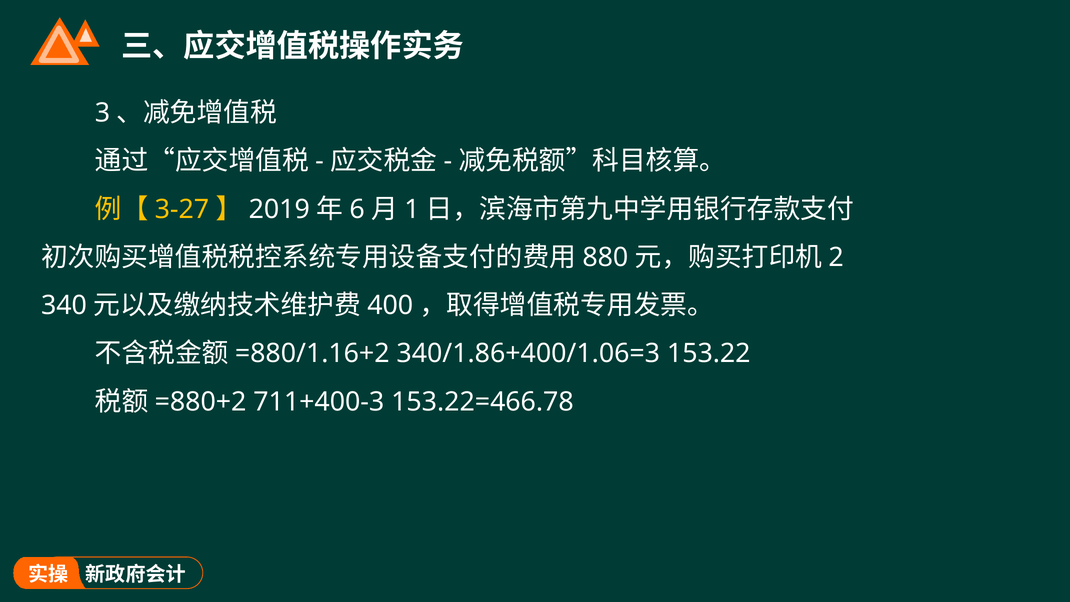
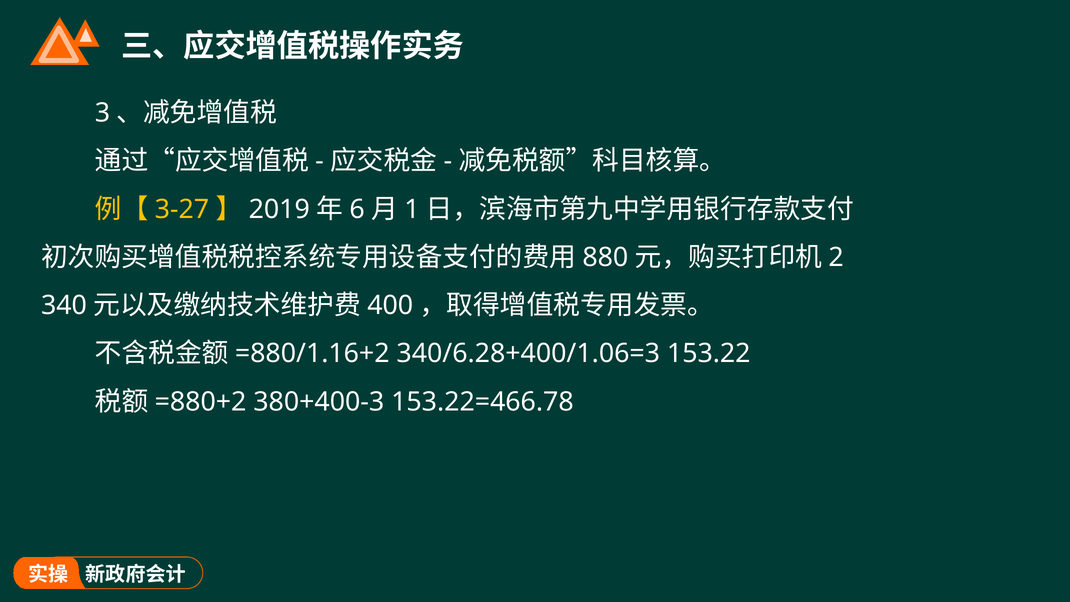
340/1.86+400/1.06=3: 340/1.86+400/1.06=3 -> 340/6.28+400/1.06=3
711+400-3: 711+400-3 -> 380+400-3
